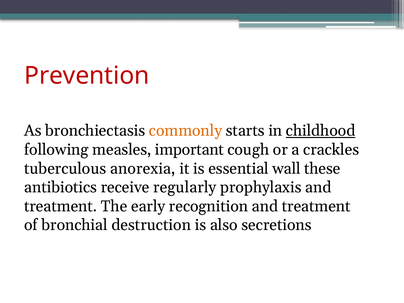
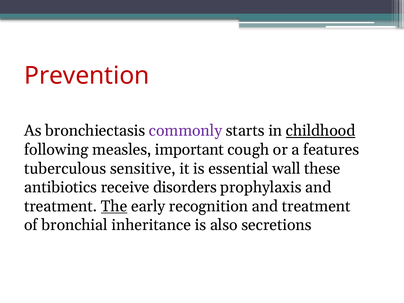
commonly colour: orange -> purple
crackles: crackles -> features
anorexia: anorexia -> sensitive
regularly: regularly -> disorders
The underline: none -> present
destruction: destruction -> inheritance
